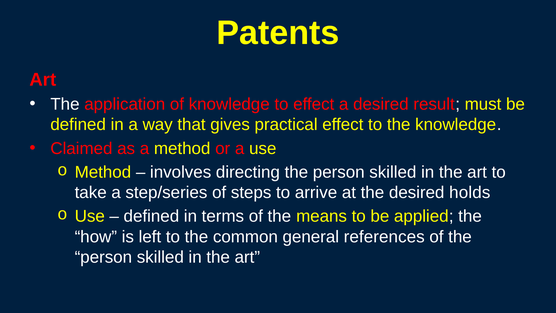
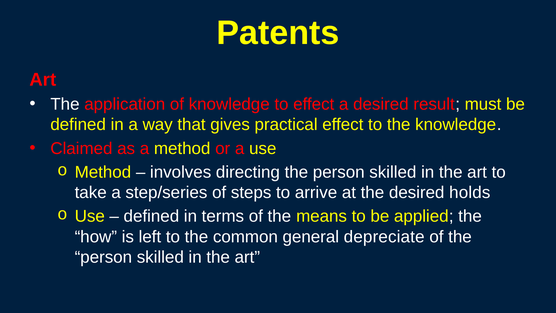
references: references -> depreciate
